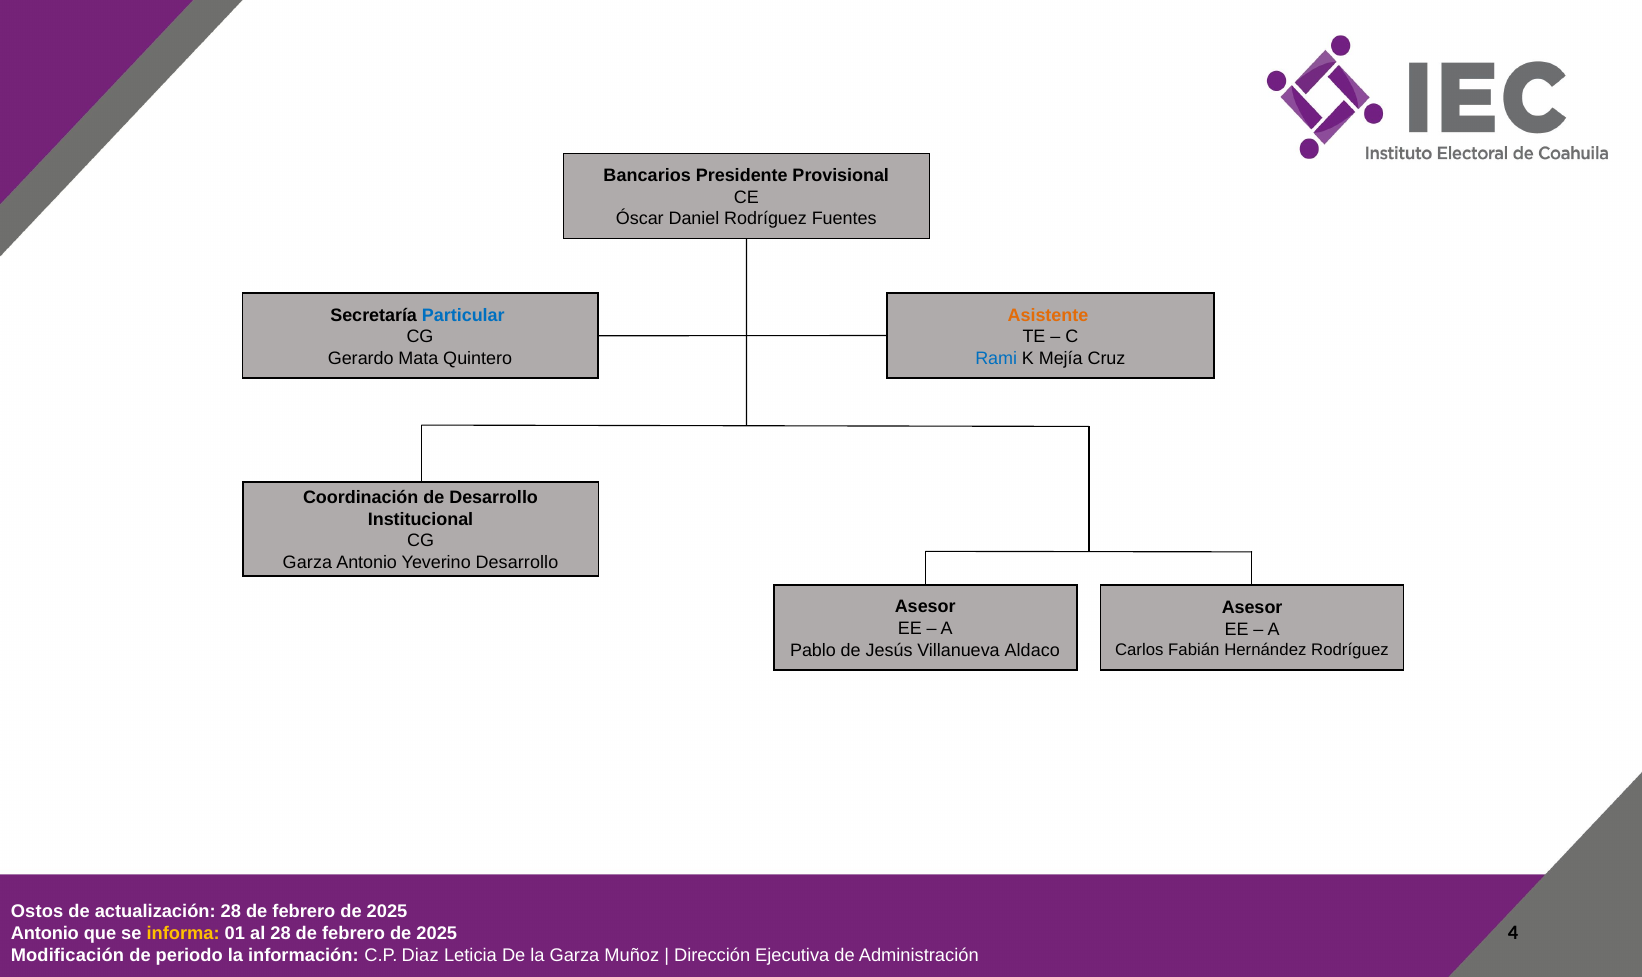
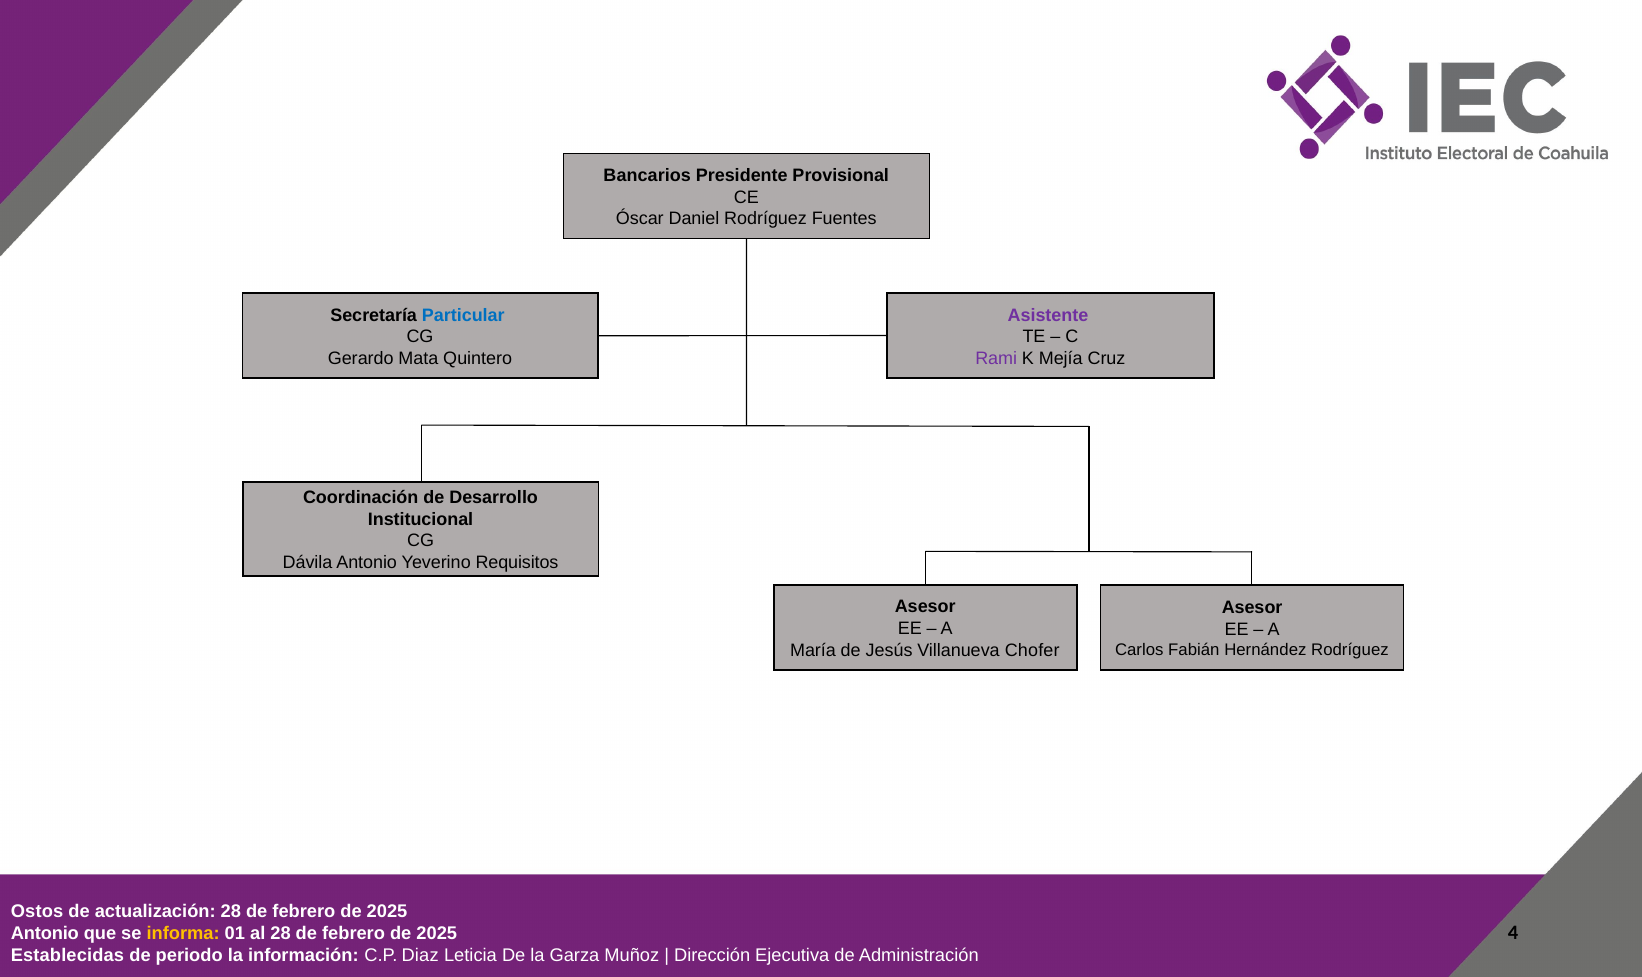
Asistente colour: orange -> purple
Rami colour: blue -> purple
Garza at (307, 562): Garza -> Dávila
Yeverino Desarrollo: Desarrollo -> Requisitos
Pablo: Pablo -> María
Aldaco: Aldaco -> Chofer
Modificación: Modificación -> Establecidas
